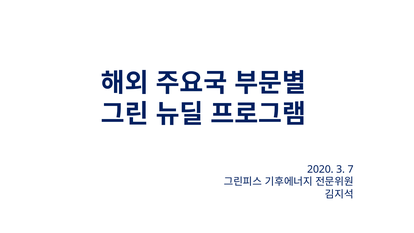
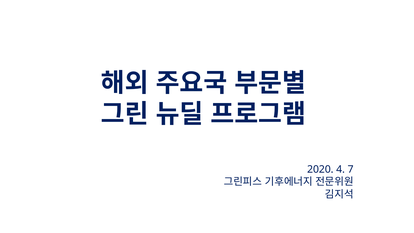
3: 3 -> 4
